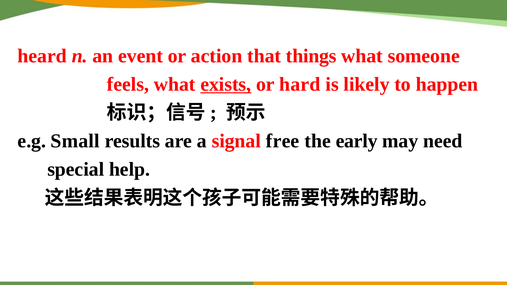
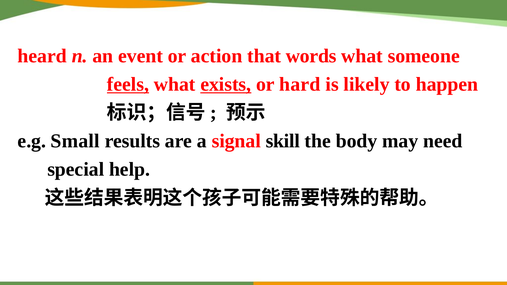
things: things -> words
feels underline: none -> present
free: free -> skill
early: early -> body
